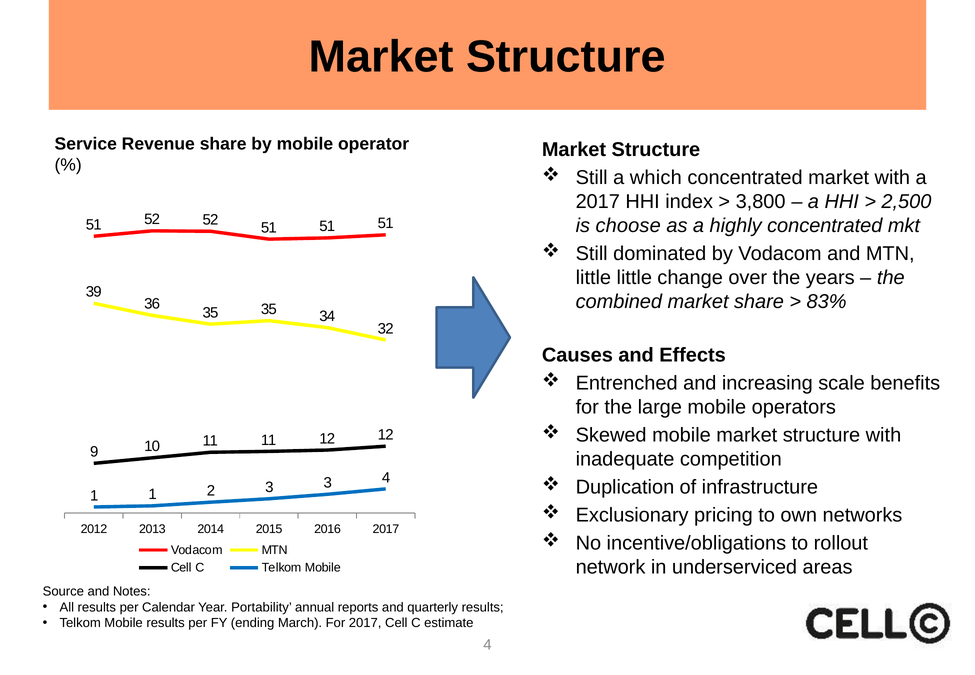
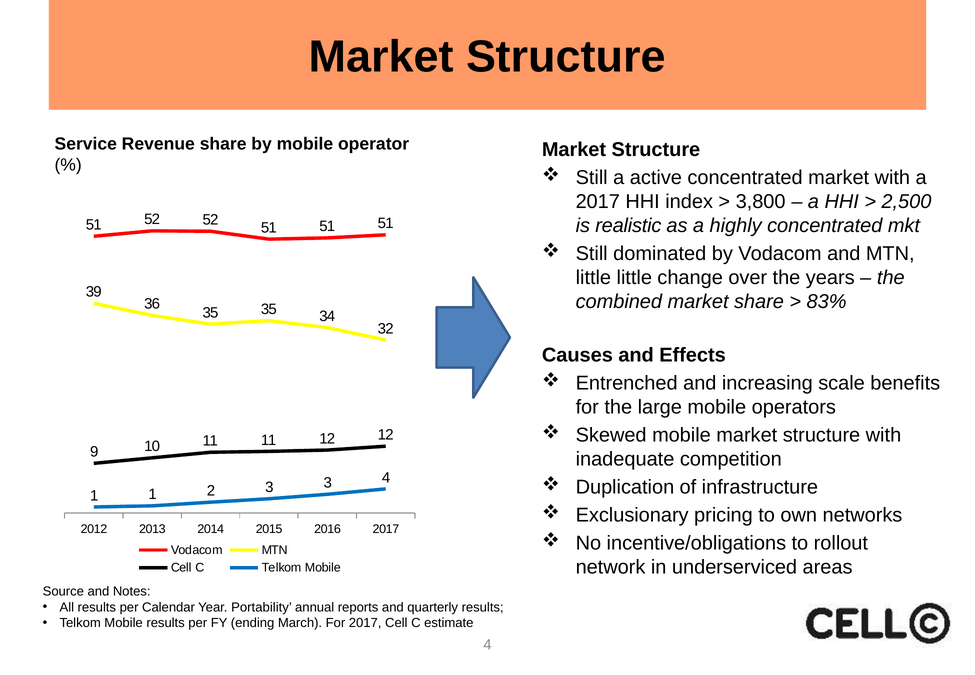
which: which -> active
choose: choose -> realistic
